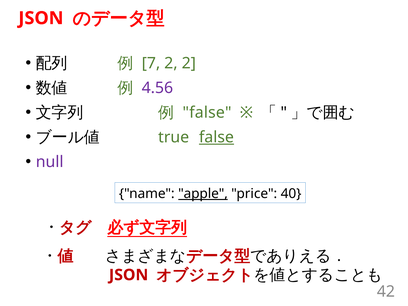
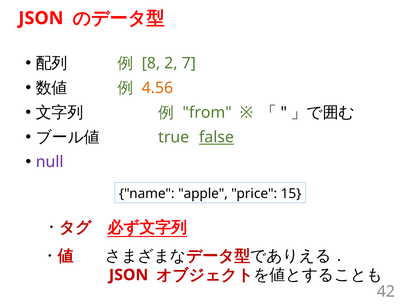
7: 7 -> 8
2 2: 2 -> 7
4.56 colour: purple -> orange
false at (207, 113): false -> from
apple underline: present -> none
40: 40 -> 15
